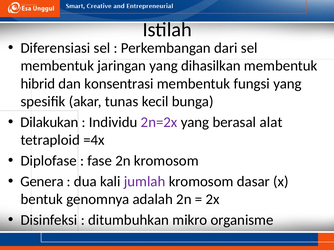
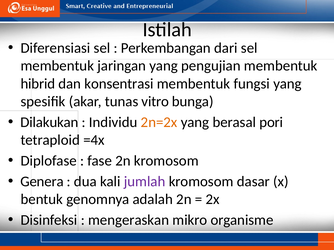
dihasilkan: dihasilkan -> pengujian
kecil: kecil -> vitro
2n=2x colour: purple -> orange
alat: alat -> pori
ditumbuhkan: ditumbuhkan -> mengeraskan
